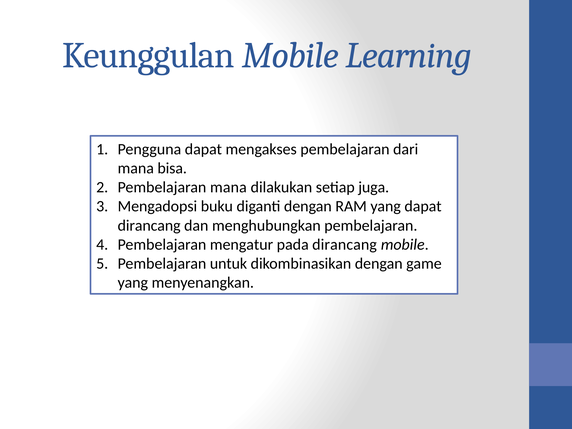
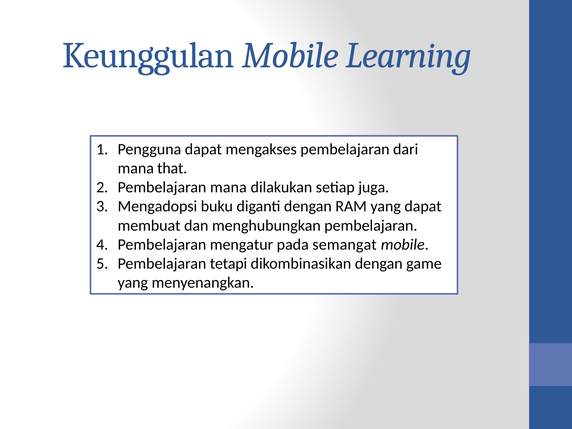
bisa: bisa -> that
dirancang at (149, 225): dirancang -> membuat
pada dirancang: dirancang -> semangat
untuk: untuk -> tetapi
